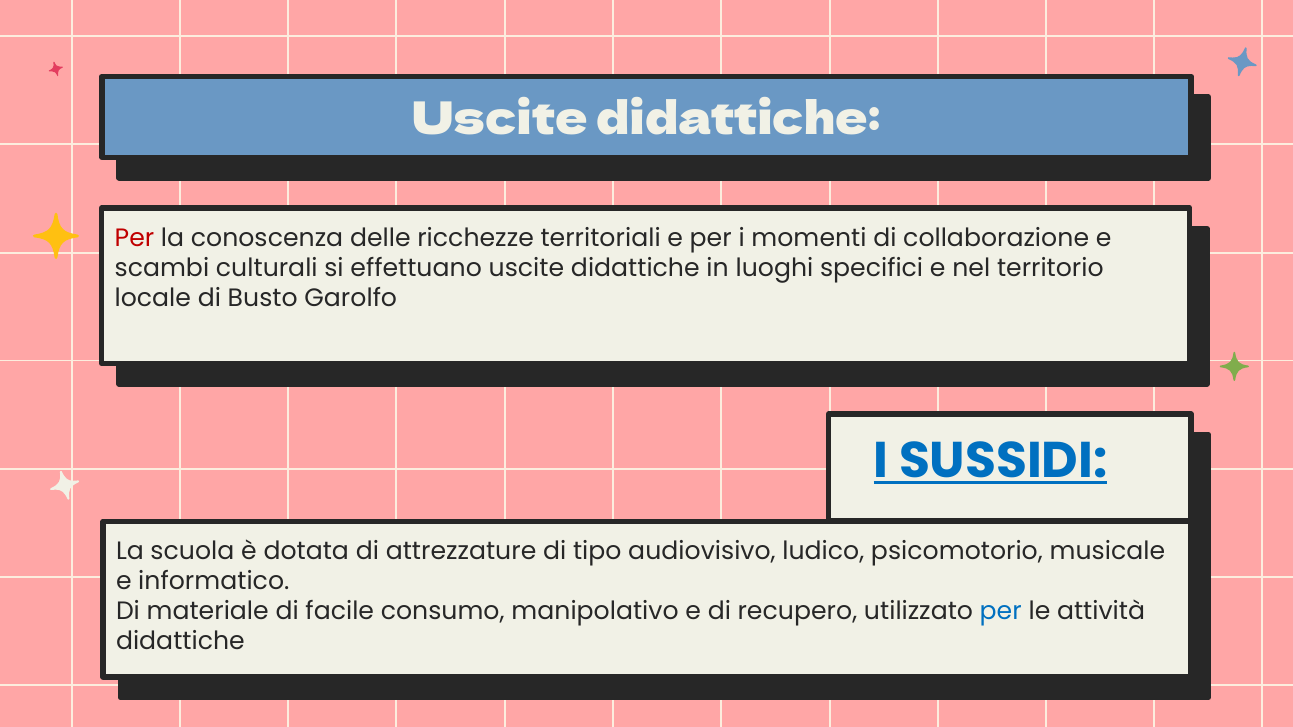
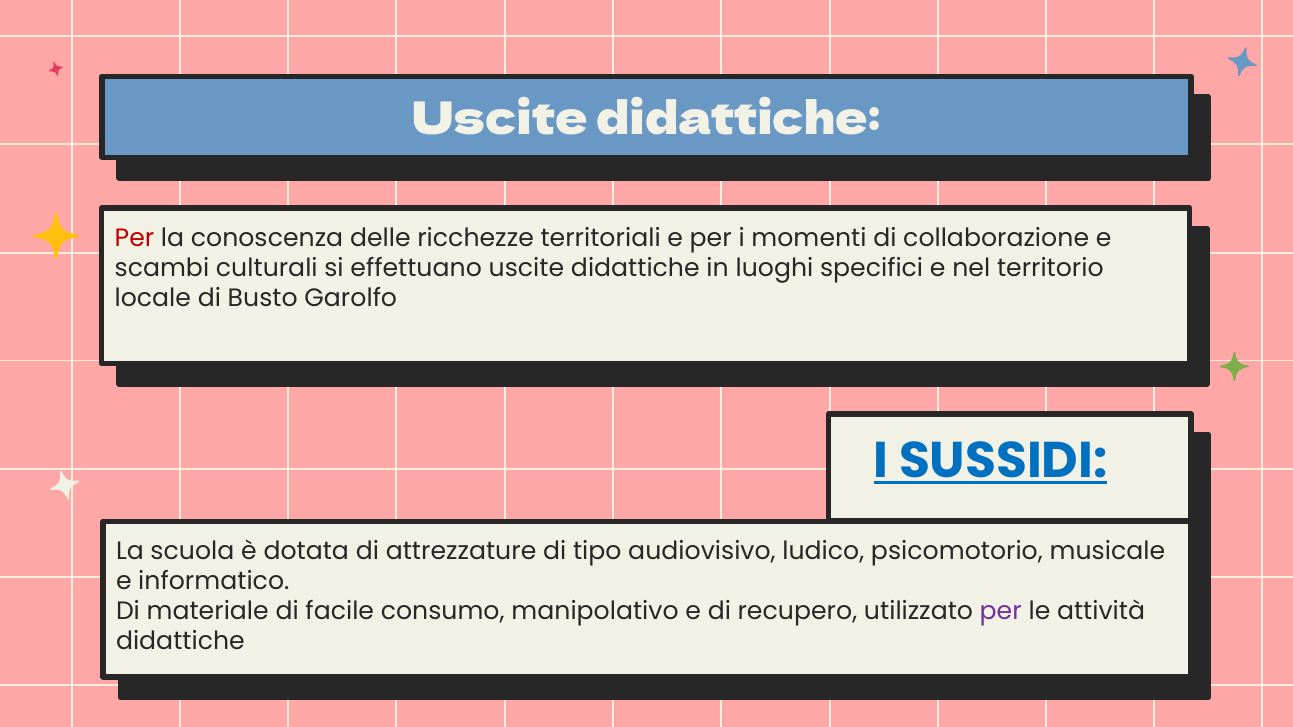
per at (1001, 612) colour: blue -> purple
